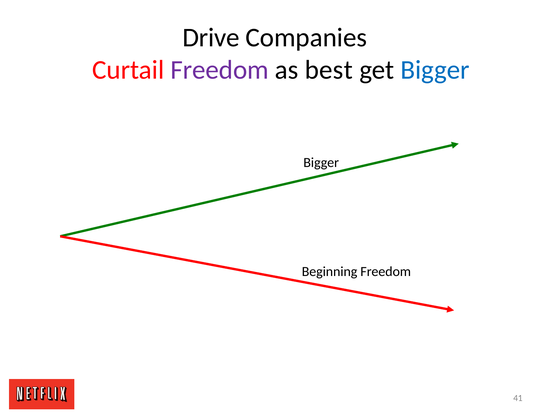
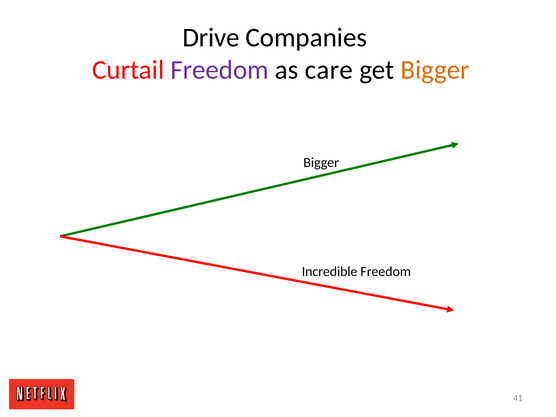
best: best -> care
Bigger at (435, 70) colour: blue -> orange
Beginning: Beginning -> Incredible
